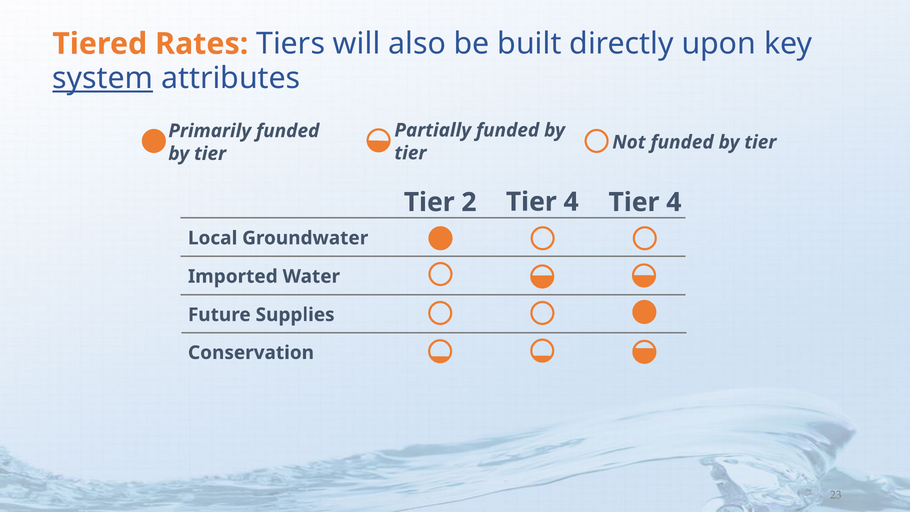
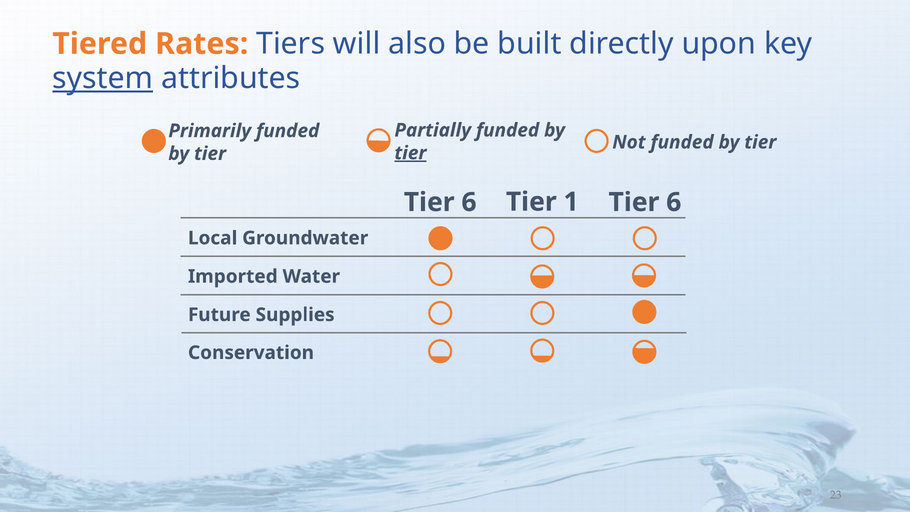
tier at (410, 153) underline: none -> present
2 at (469, 202): 2 -> 6
4 at (571, 202): 4 -> 1
4 at (674, 202): 4 -> 6
